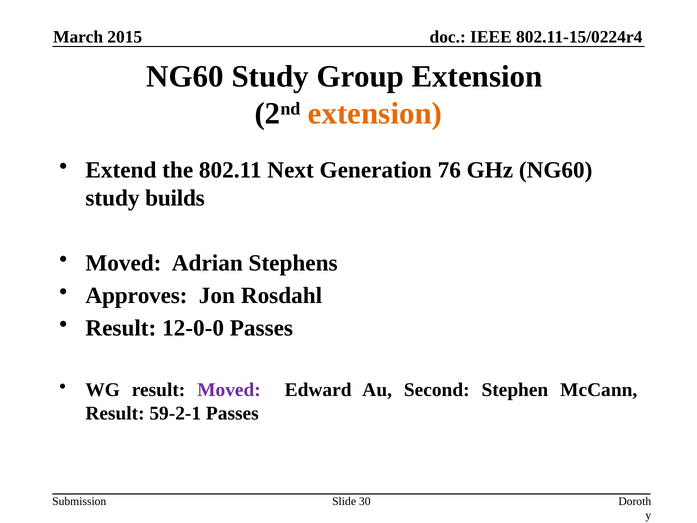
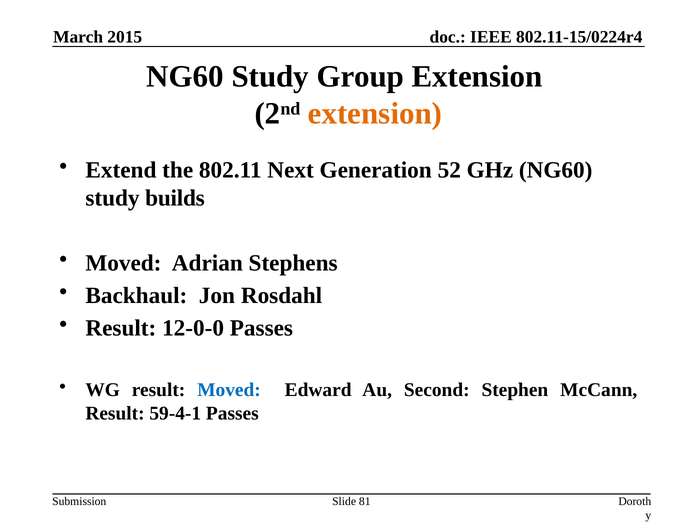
76: 76 -> 52
Approves: Approves -> Backhaul
Moved at (229, 390) colour: purple -> blue
59-2-1: 59-2-1 -> 59-4-1
30: 30 -> 81
